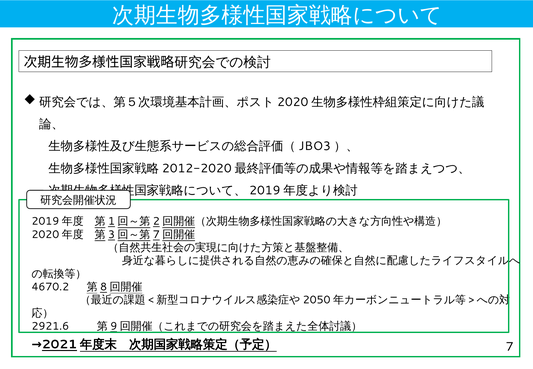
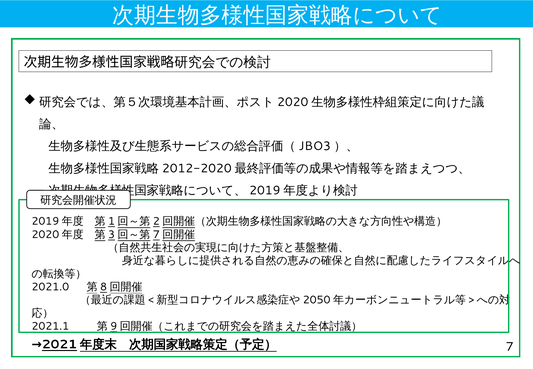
4670.2: 4670.2 -> 2021.0
2921.6: 2921.6 -> 2021.1
